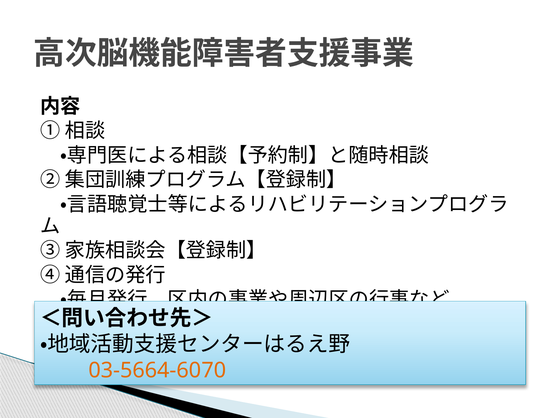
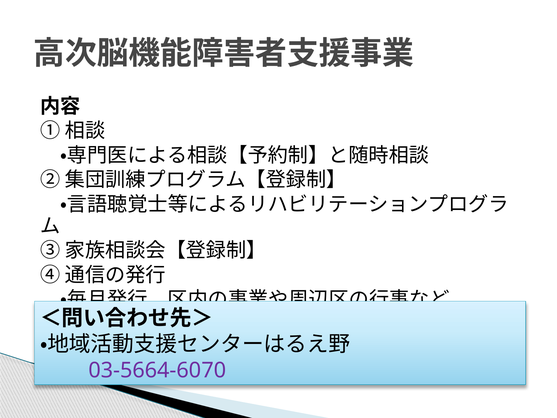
03-5664-6070 colour: orange -> purple
